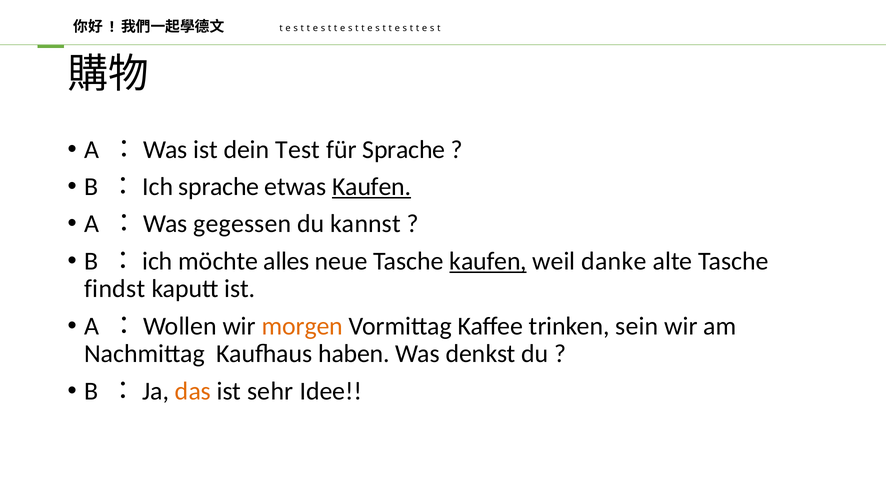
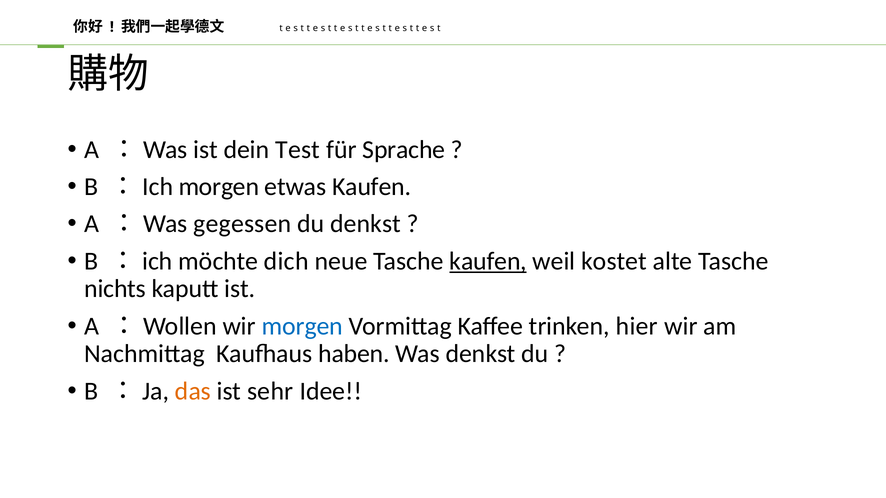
：Ich sprache: sprache -> morgen
Kaufen at (372, 187) underline: present -> none
du kannst: kannst -> denkst
alles: alles -> dich
danke: danke -> kostet
findst: findst -> nichts
morgen at (302, 326) colour: orange -> blue
sein: sein -> hier
